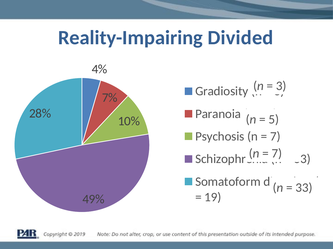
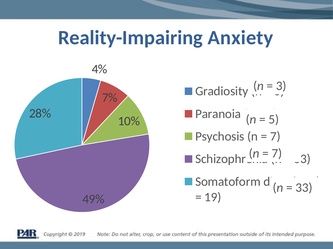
Divided: Divided -> Anxiety
